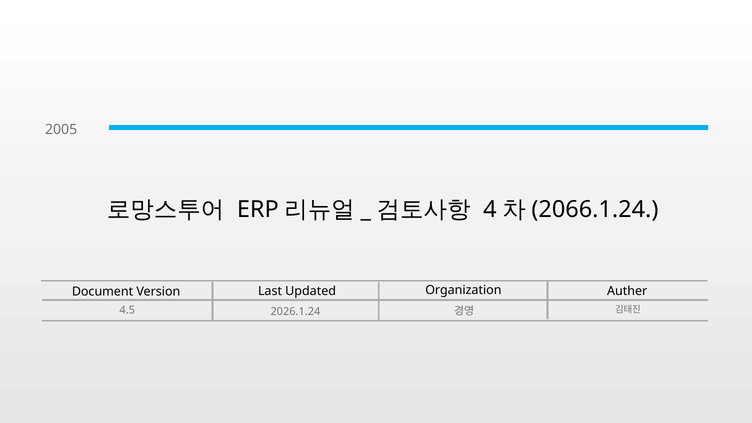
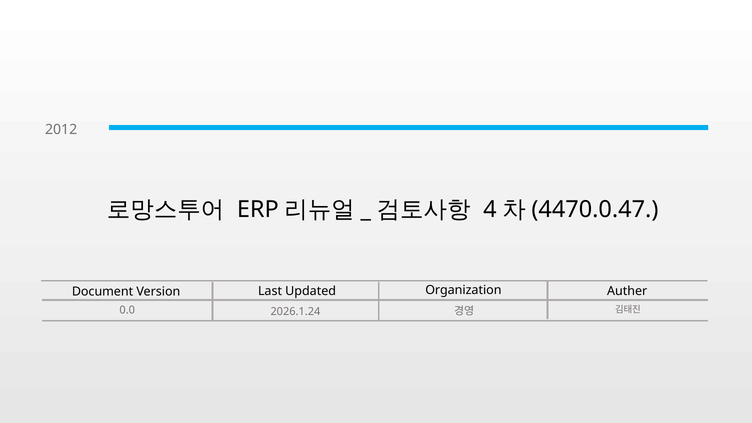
2005: 2005 -> 2012
2066.1.24: 2066.1.24 -> 4470.0.47
4.5: 4.5 -> 0.0
